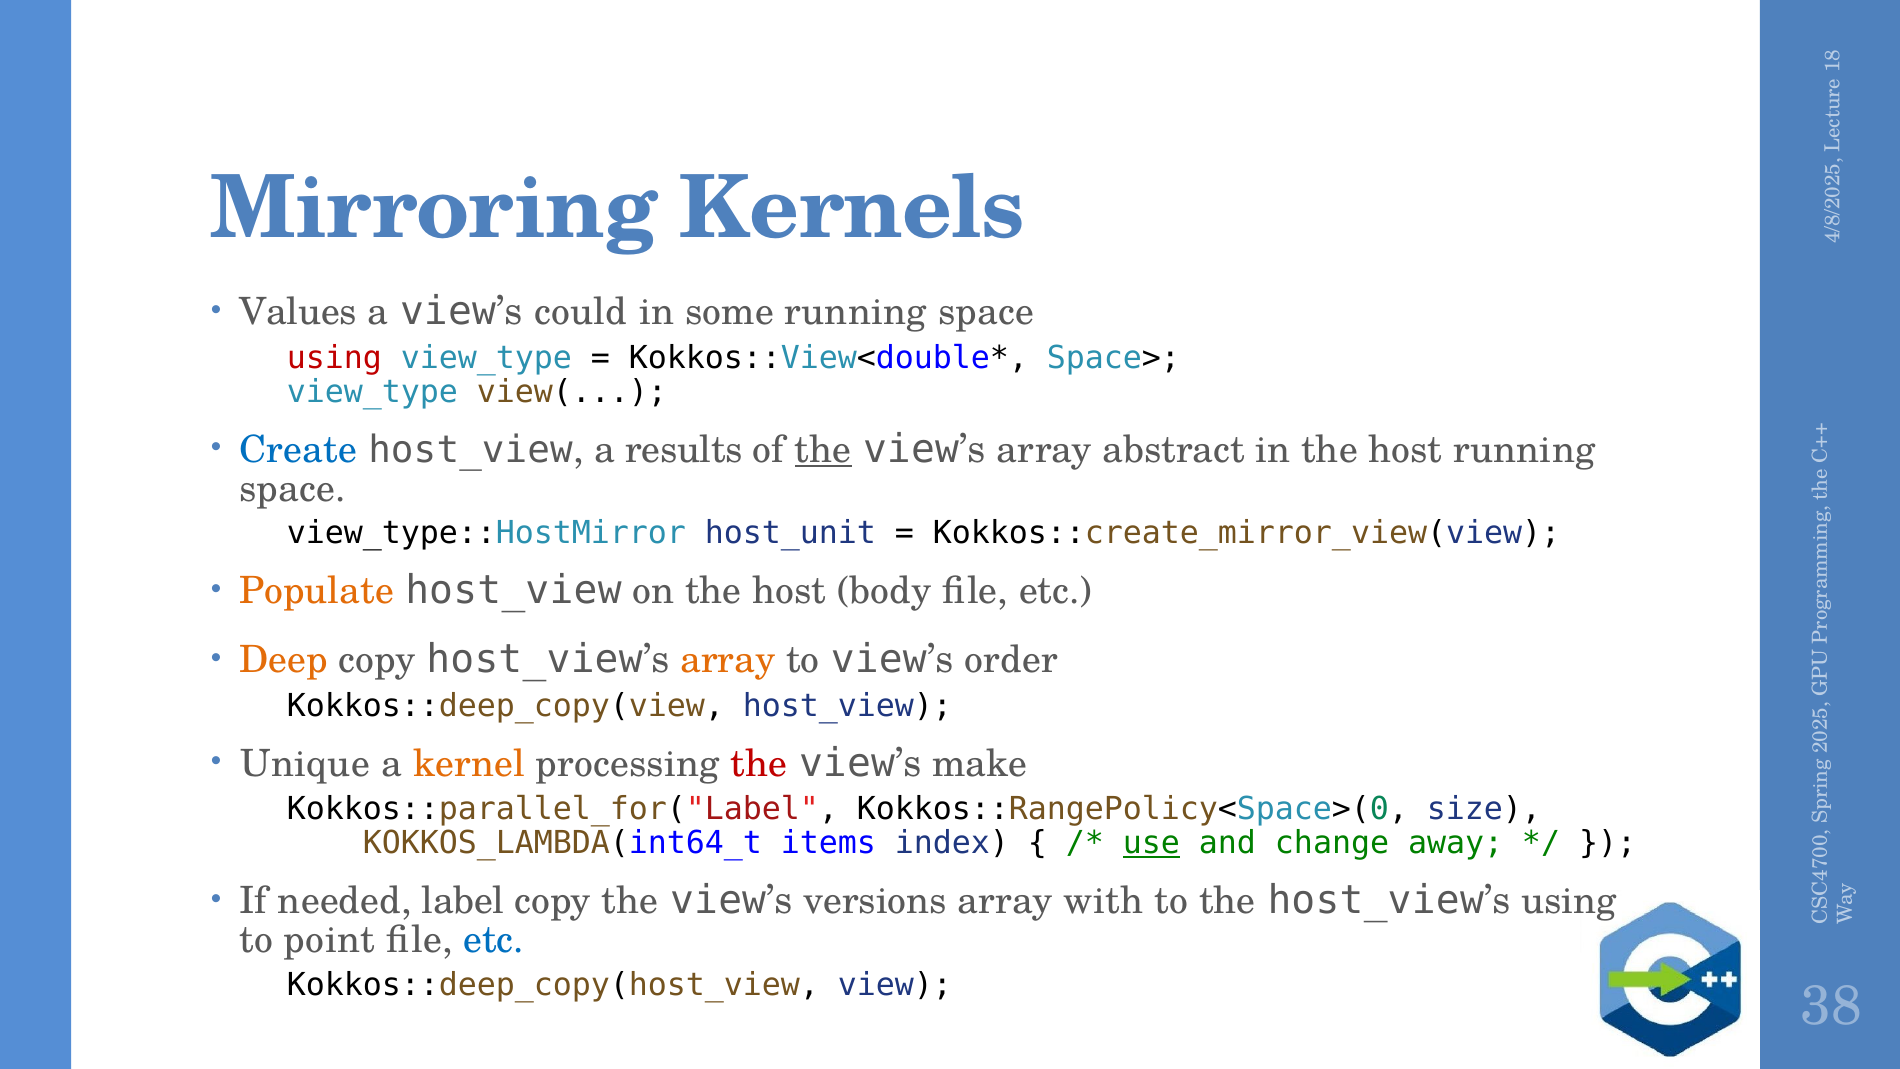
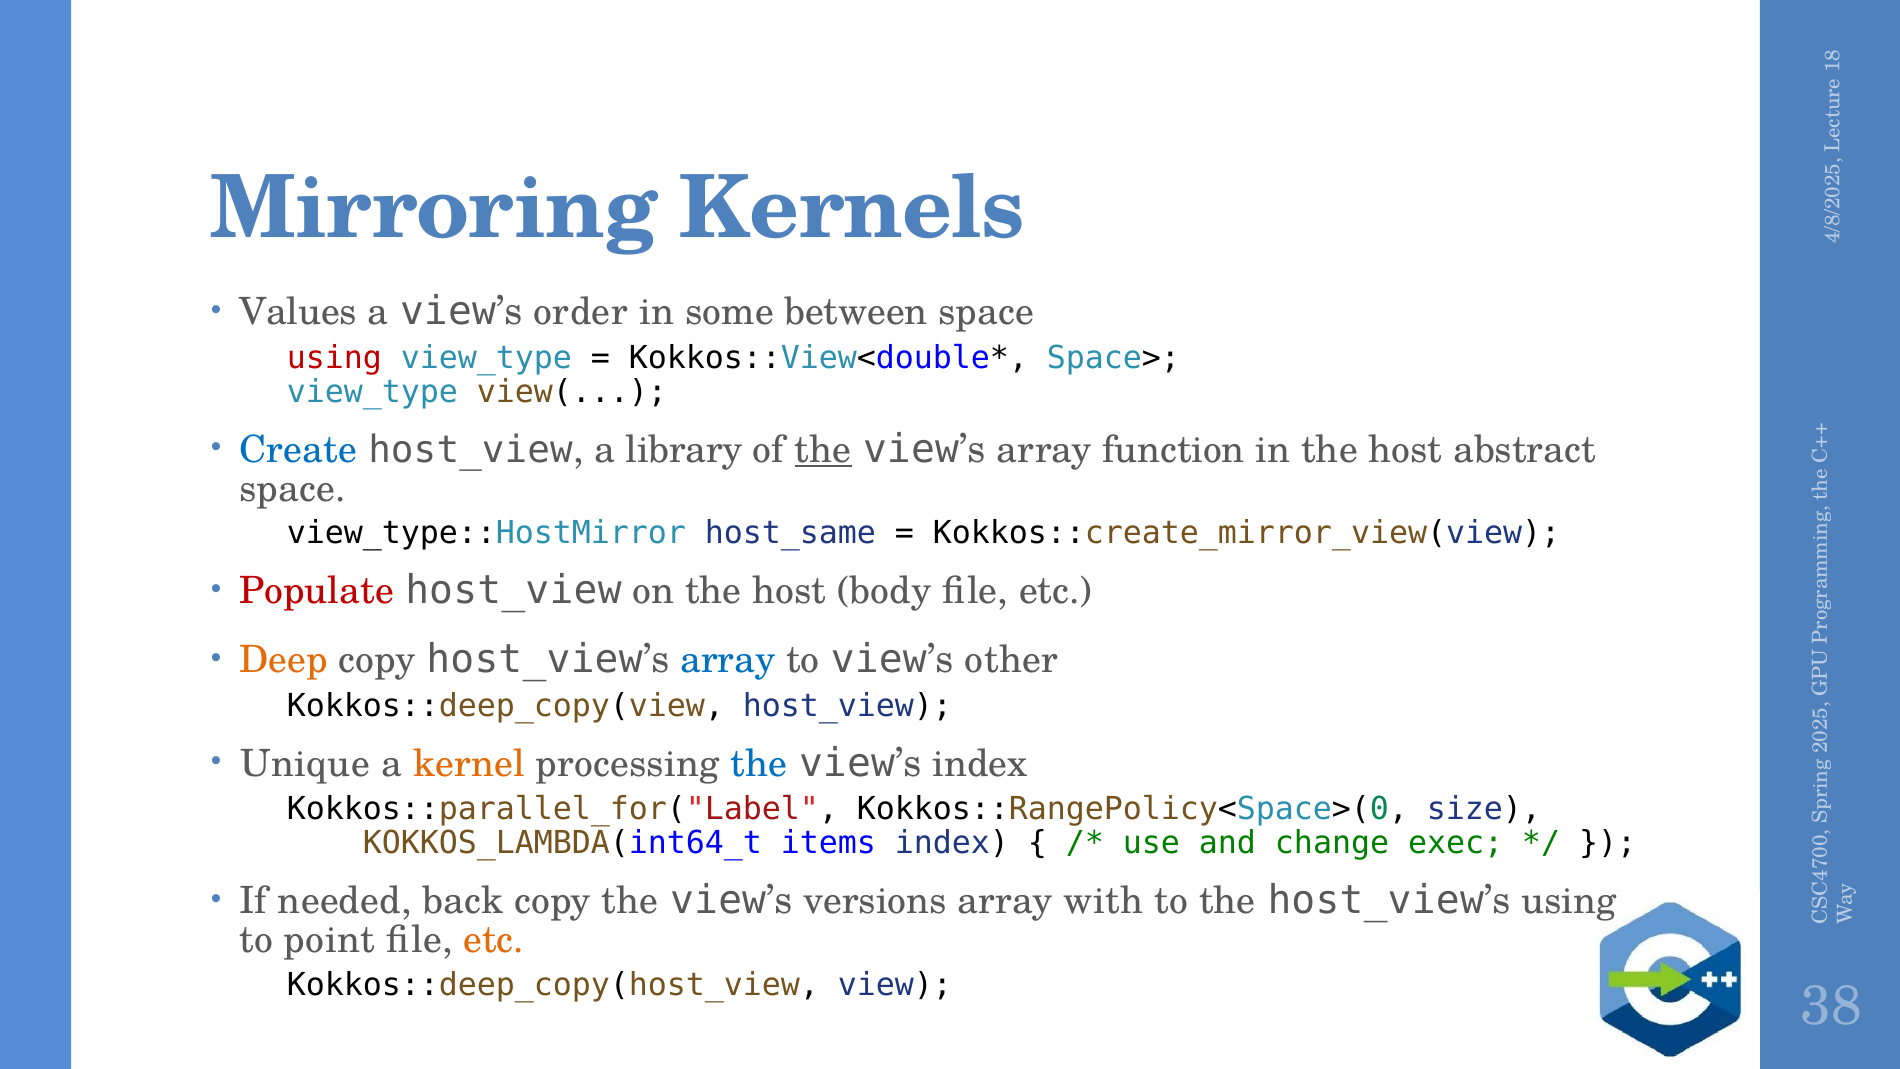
could: could -> order
some running: running -> between
results: results -> library
abstract: abstract -> function
host running: running -> abstract
host_unit: host_unit -> host_same
Populate colour: orange -> red
array at (728, 660) colour: orange -> blue
order: order -> other
the at (759, 764) colour: red -> blue
view’s make: make -> index
use underline: present -> none
away: away -> exec
label: label -> back
etc at (494, 940) colour: blue -> orange
